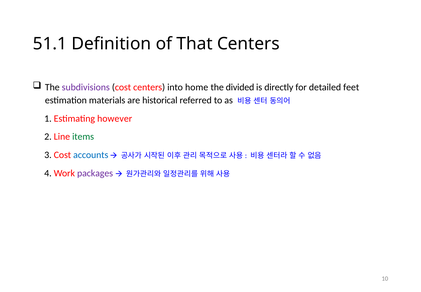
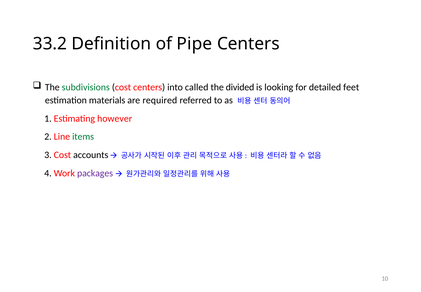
51.1: 51.1 -> 33.2
That: That -> Pipe
subdivisions colour: purple -> green
home: home -> called
directly: directly -> looking
historical: historical -> required
accounts colour: blue -> black
